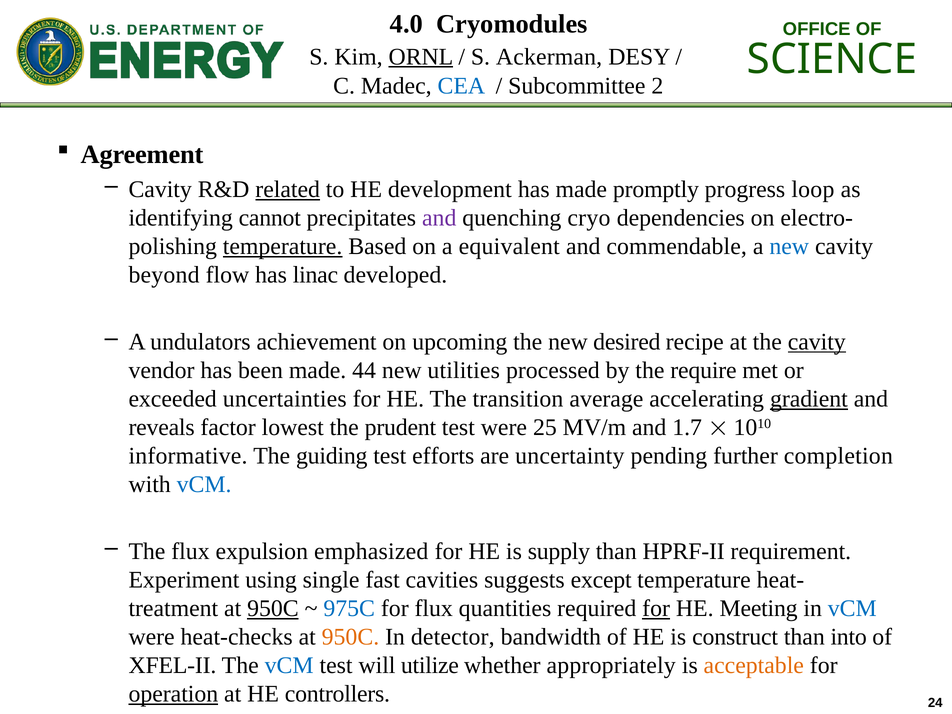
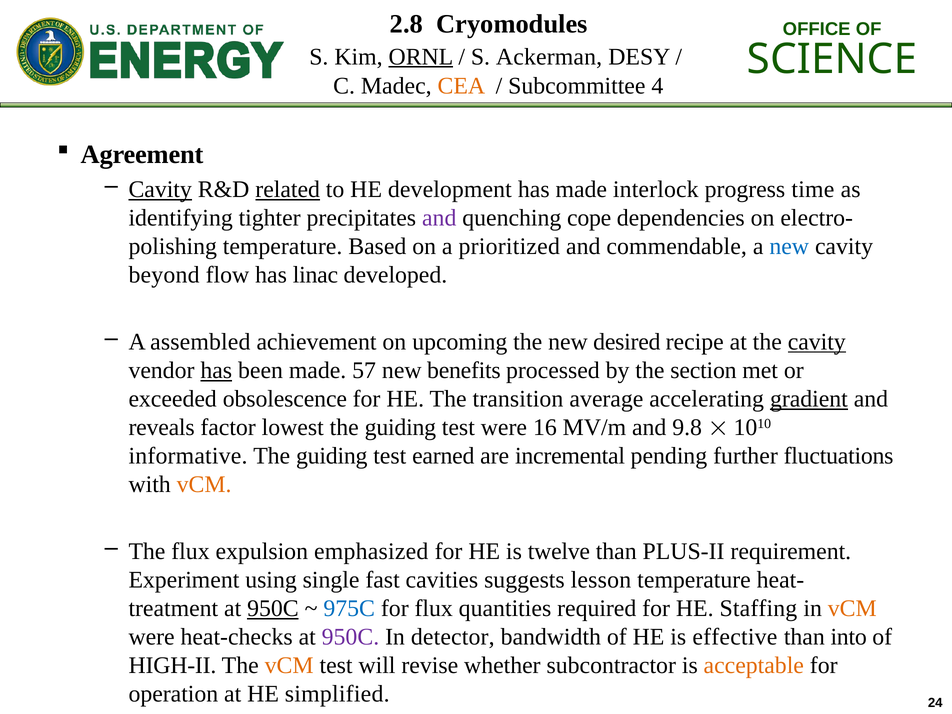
4.0: 4.0 -> 2.8
CEA colour: blue -> orange
2: 2 -> 4
Cavity at (160, 189) underline: none -> present
promptly: promptly -> interlock
loop: loop -> time
cannot: cannot -> tighter
cryo: cryo -> cope
temperature at (283, 247) underline: present -> none
equivalent: equivalent -> prioritized
undulators: undulators -> assembled
has at (216, 370) underline: none -> present
44: 44 -> 57
utilities: utilities -> benefits
require: require -> section
uncertainties: uncertainties -> obsolescence
prudent at (400, 427): prudent -> guiding
25: 25 -> 16
1.7: 1.7 -> 9.8
efforts: efforts -> earned
uncertainty: uncertainty -> incremental
completion: completion -> fluctuations
vCM at (204, 485) colour: blue -> orange
supply: supply -> twelve
HPRF-II: HPRF-II -> PLUS-II
except: except -> lesson
for at (656, 608) underline: present -> none
Meeting: Meeting -> Staffing
vCM at (852, 608) colour: blue -> orange
950C at (350, 637) colour: orange -> purple
construct: construct -> effective
XFEL-II: XFEL-II -> HIGH-II
vCM at (289, 665) colour: blue -> orange
utilize: utilize -> revise
appropriately: appropriately -> subcontractor
operation underline: present -> none
controllers: controllers -> simplified
